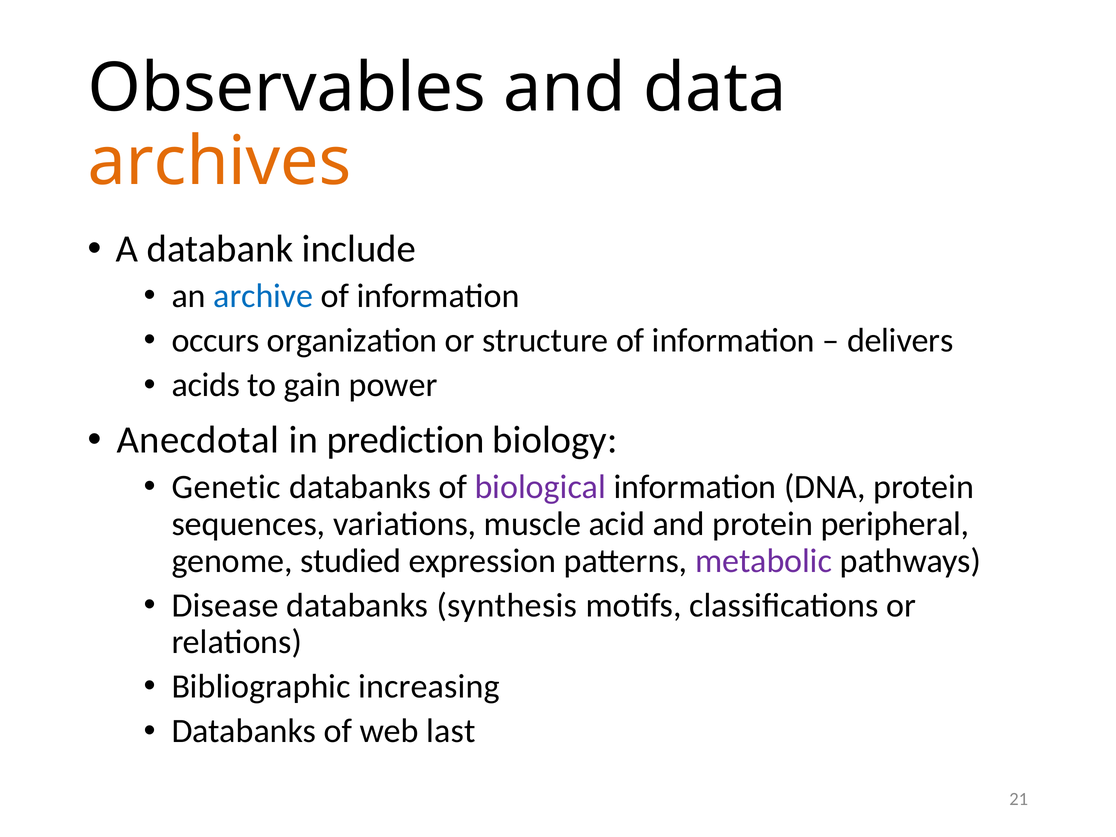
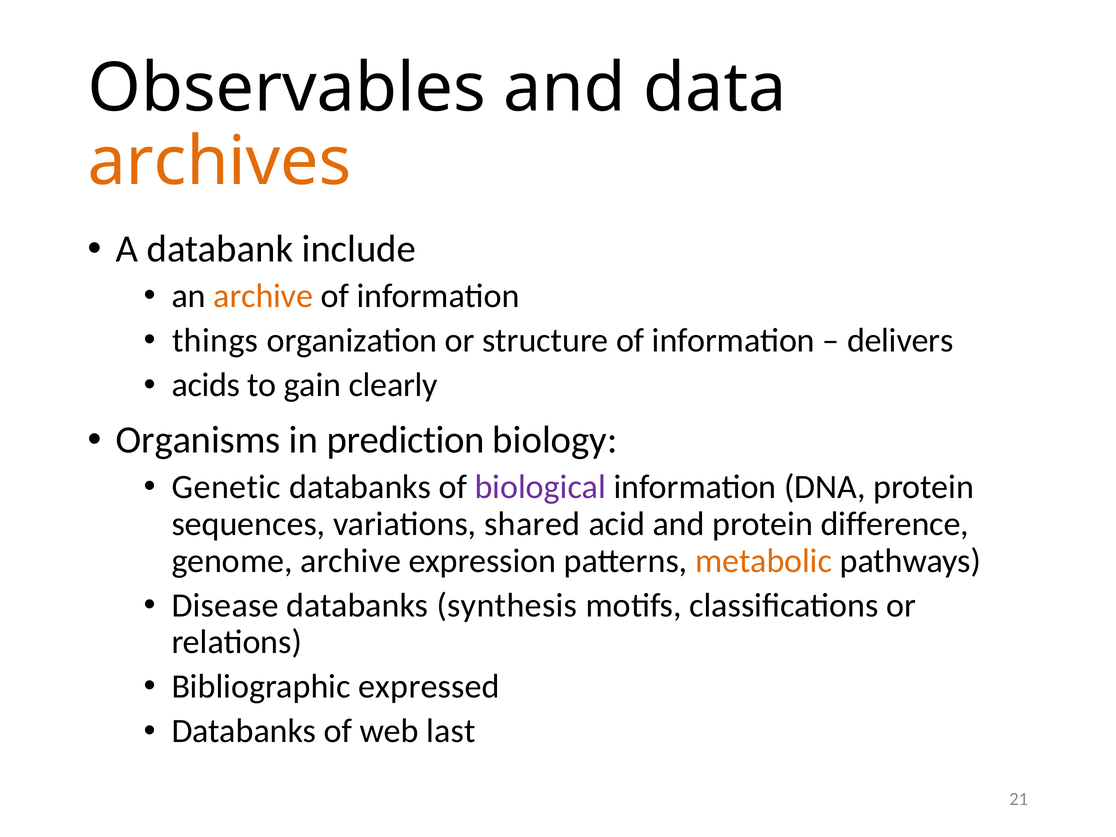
archive at (263, 296) colour: blue -> orange
occurs: occurs -> things
power: power -> clearly
Anecdotal: Anecdotal -> Organisms
muscle: muscle -> shared
peripheral: peripheral -> difference
genome studied: studied -> archive
metabolic colour: purple -> orange
increasing: increasing -> expressed
